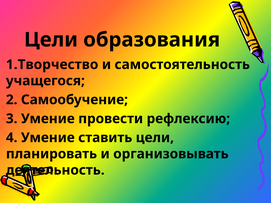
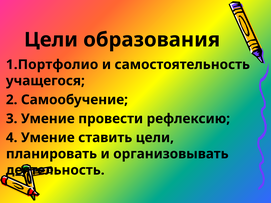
1.Творчество: 1.Творчество -> 1.Портфолио
